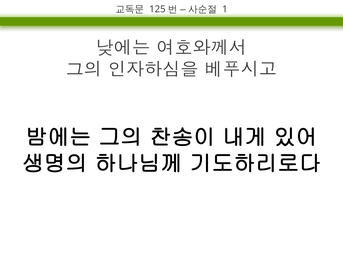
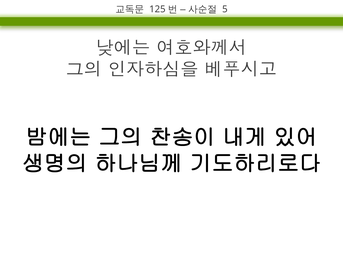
1: 1 -> 5
